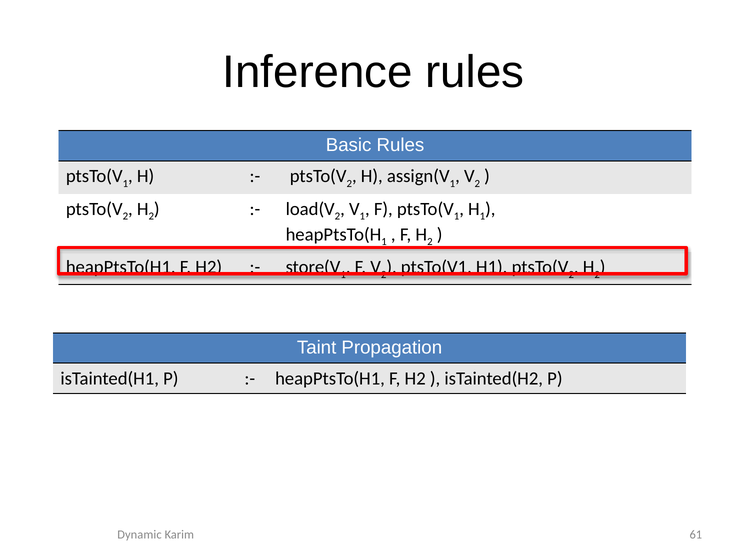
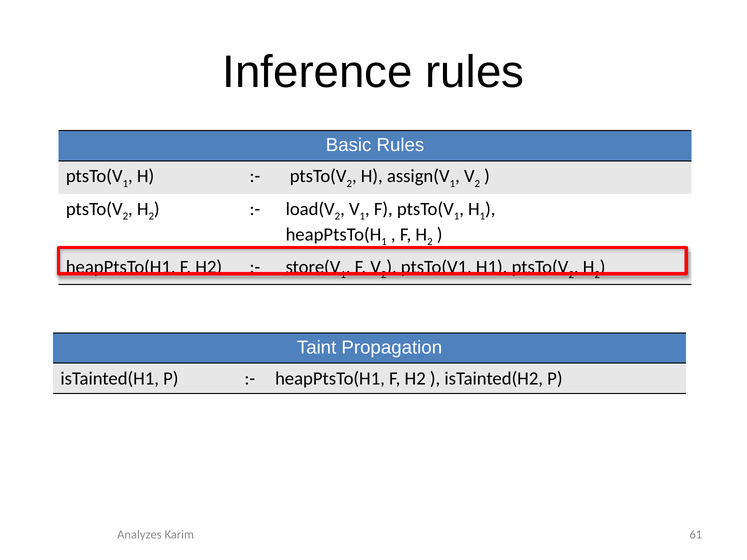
Dynamic: Dynamic -> Analyzes
